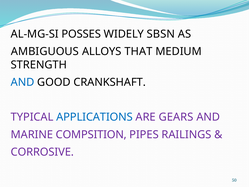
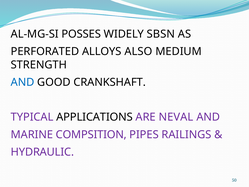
AMBIGUOUS: AMBIGUOUS -> PERFORATED
THAT: THAT -> ALSO
APPLICATIONS colour: blue -> black
GEARS: GEARS -> NEVAL
CORROSIVE: CORROSIVE -> HYDRAULIC
